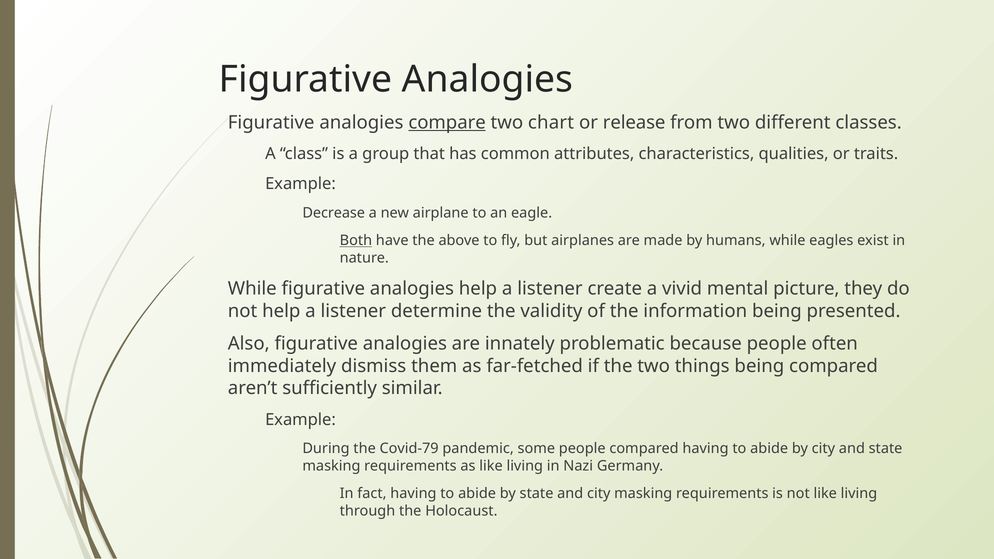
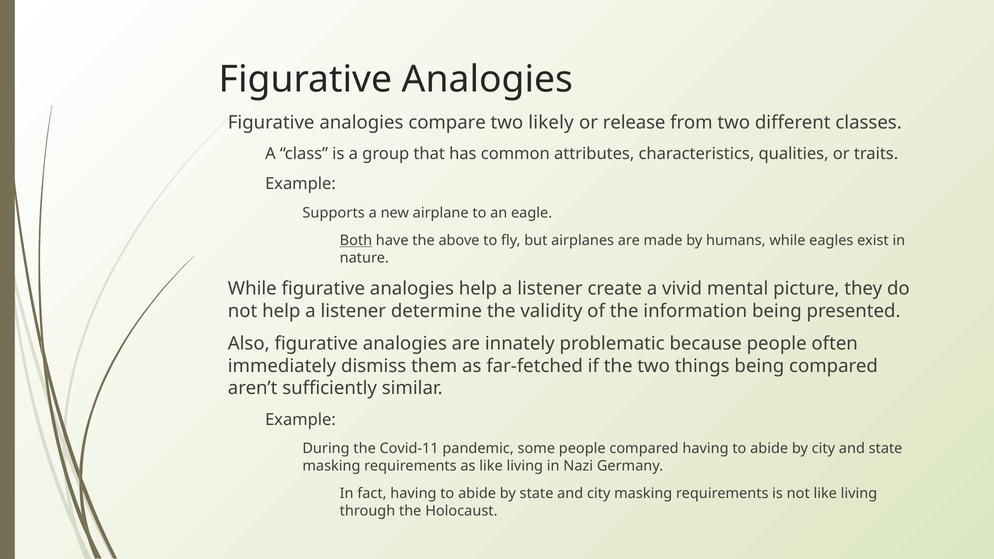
compare underline: present -> none
chart: chart -> likely
Decrease: Decrease -> Supports
Covid-79: Covid-79 -> Covid-11
